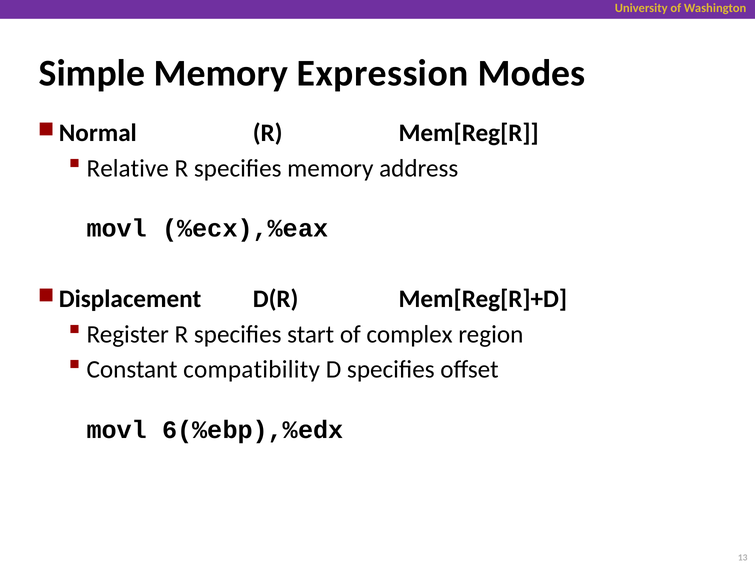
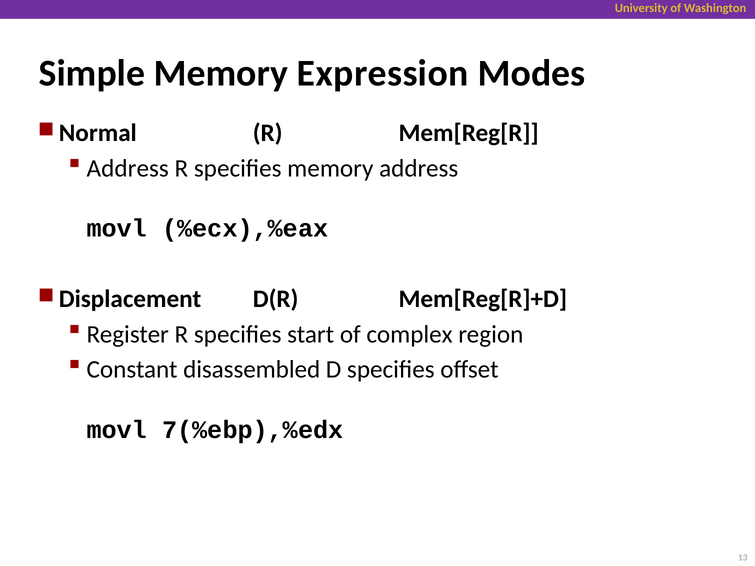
Relative at (128, 168): Relative -> Address
compatibility: compatibility -> disassembled
6(%ebp),%edx: 6(%ebp),%edx -> 7(%ebp),%edx
